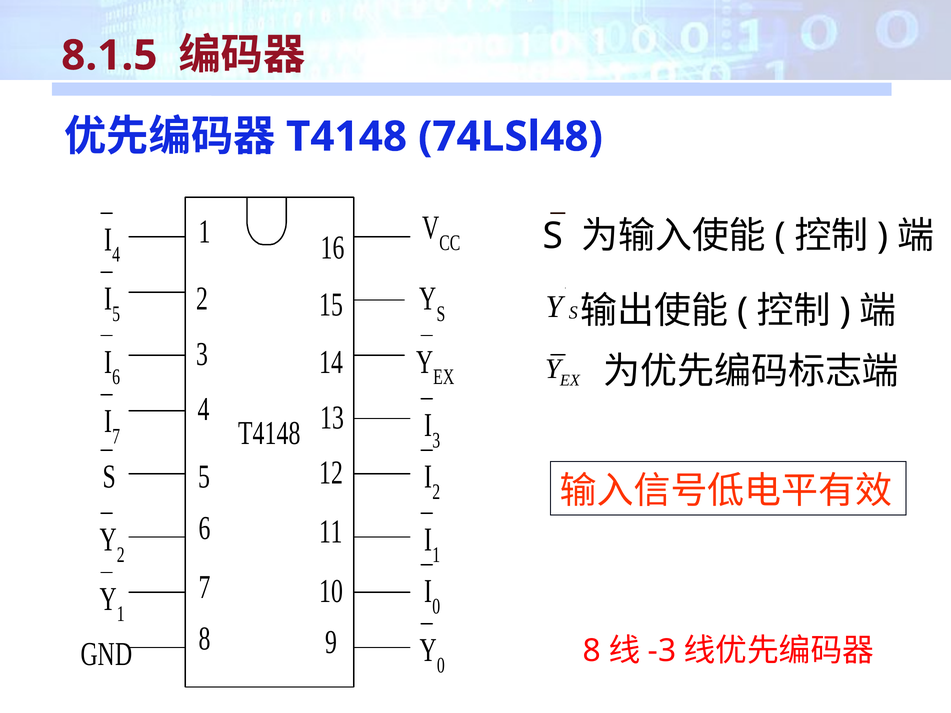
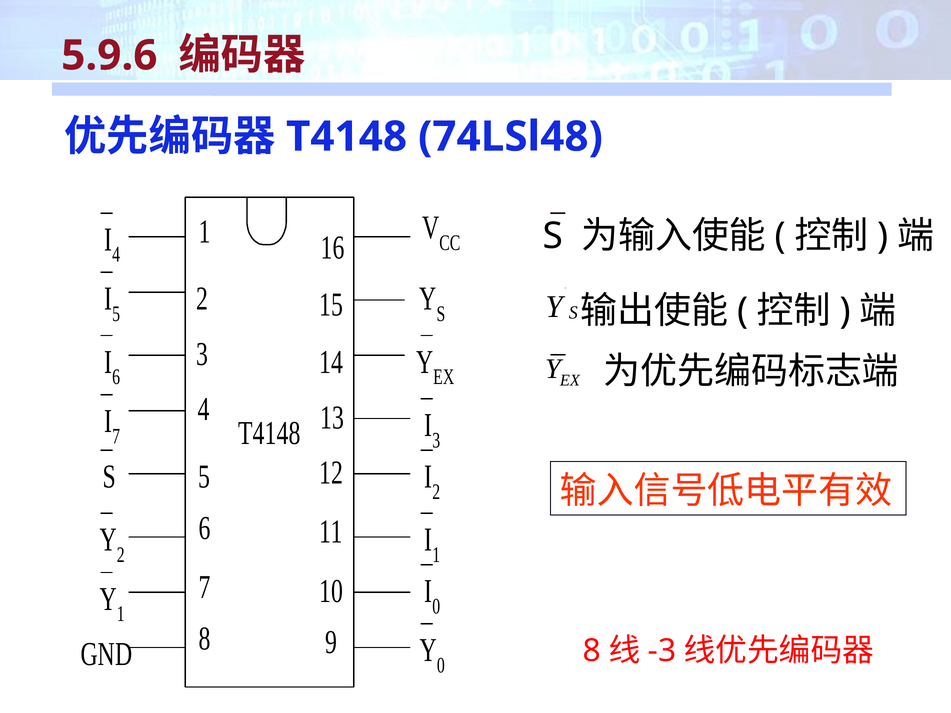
8.1.5: 8.1.5 -> 5.9.6
